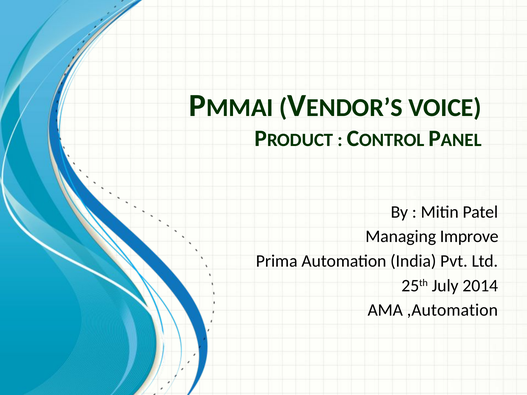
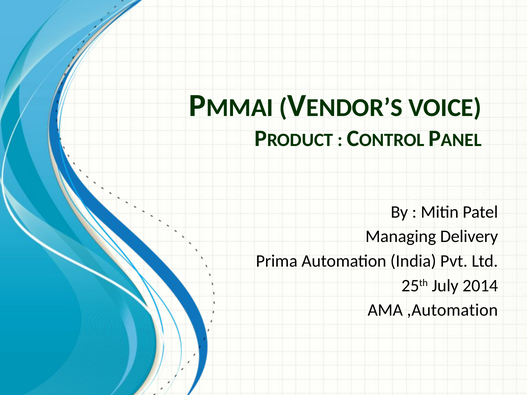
Improve: Improve -> Delivery
